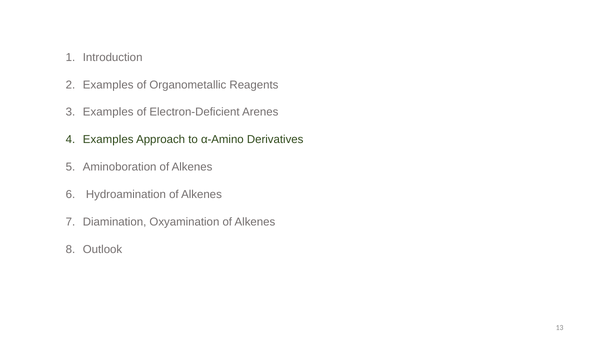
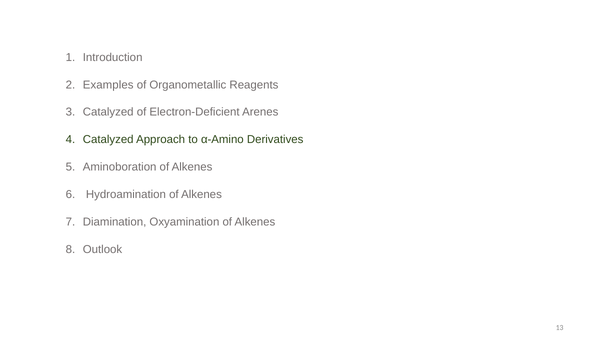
Examples at (108, 112): Examples -> Catalyzed
Examples at (108, 140): Examples -> Catalyzed
